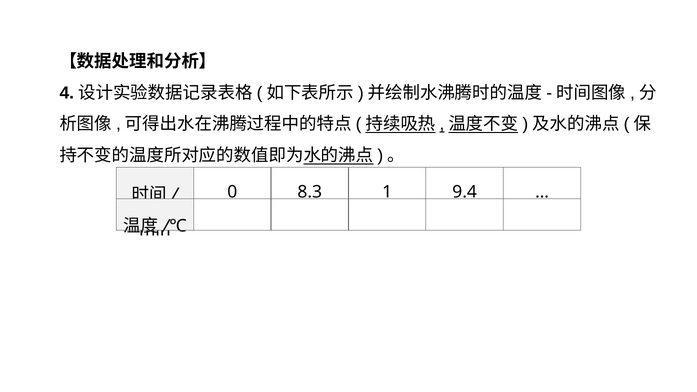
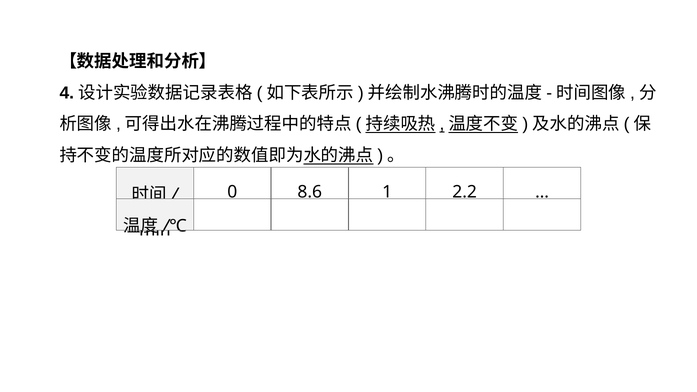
8.3: 8.3 -> 8.6
9.4: 9.4 -> 2.2
